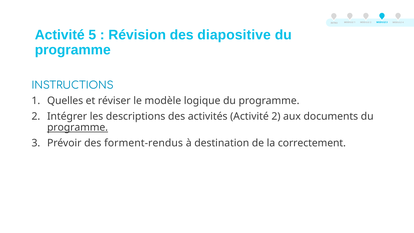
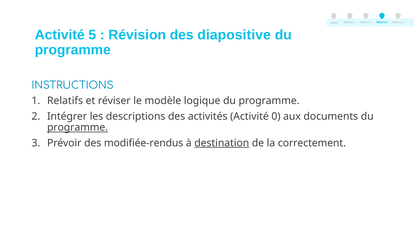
Quelles: Quelles -> Relatifs
Activité 2: 2 -> 0
forment-rendus: forment-rendus -> modifiée-rendus
destination underline: none -> present
